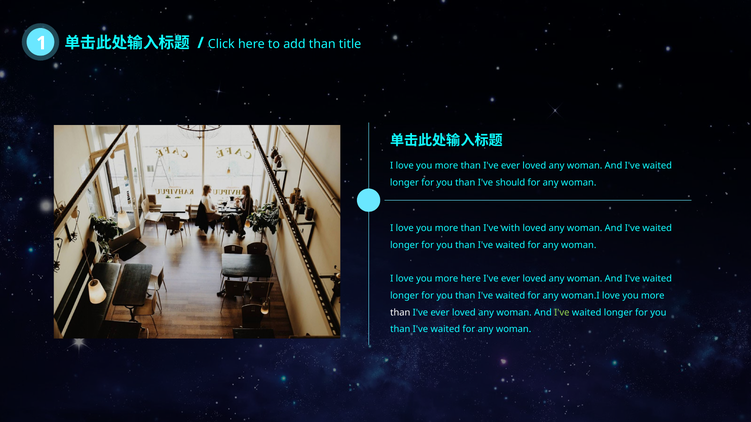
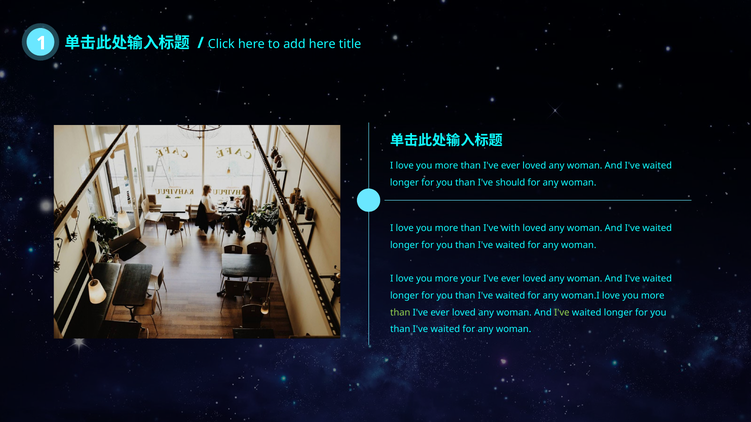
add than: than -> here
more here: here -> your
than at (400, 313) colour: white -> light green
